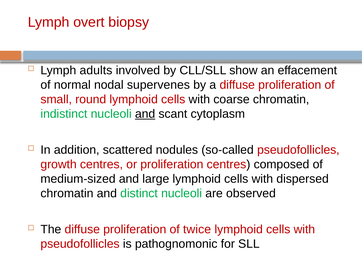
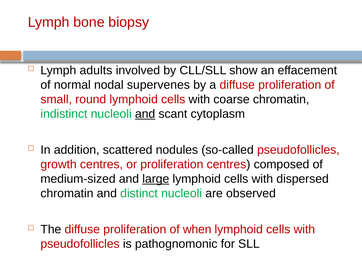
overt: overt -> bone
large underline: none -> present
twice: twice -> when
